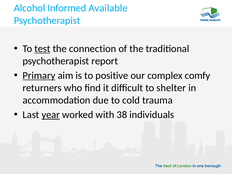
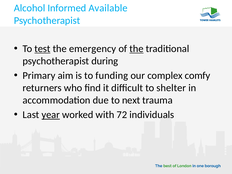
connection: connection -> emergency
the at (136, 49) underline: none -> present
report: report -> during
Primary underline: present -> none
positive: positive -> funding
cold: cold -> next
38: 38 -> 72
